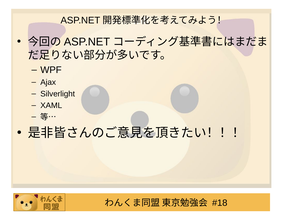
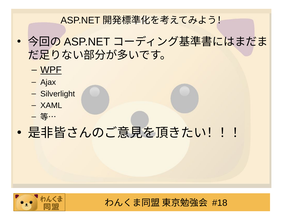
WPF underline: none -> present
